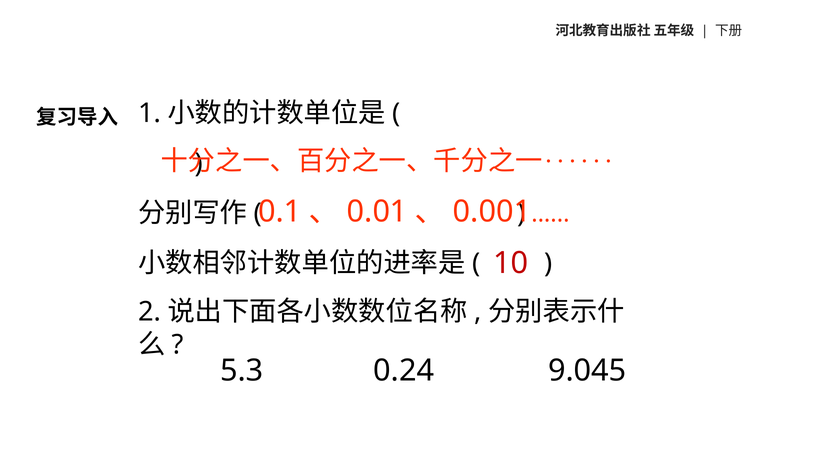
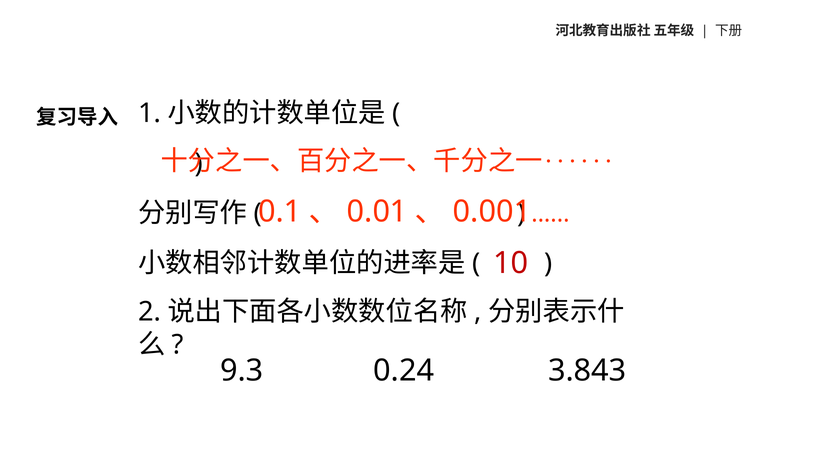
5.3: 5.3 -> 9.3
9.045: 9.045 -> 3.843
